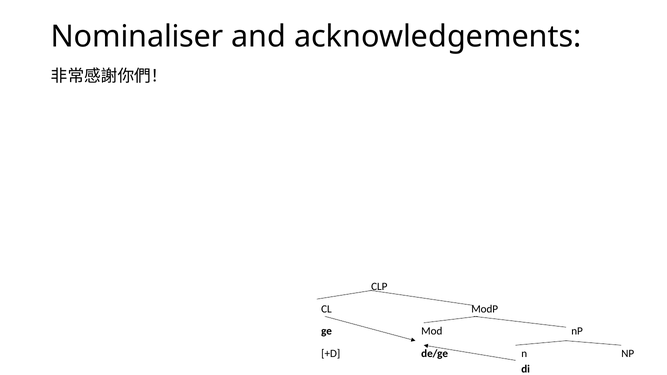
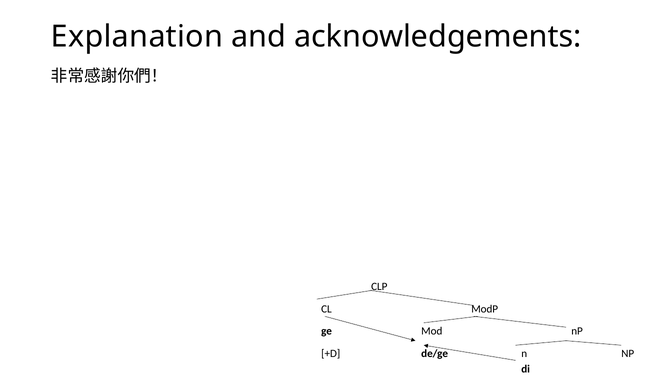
Nominaliser: Nominaliser -> Explanation
